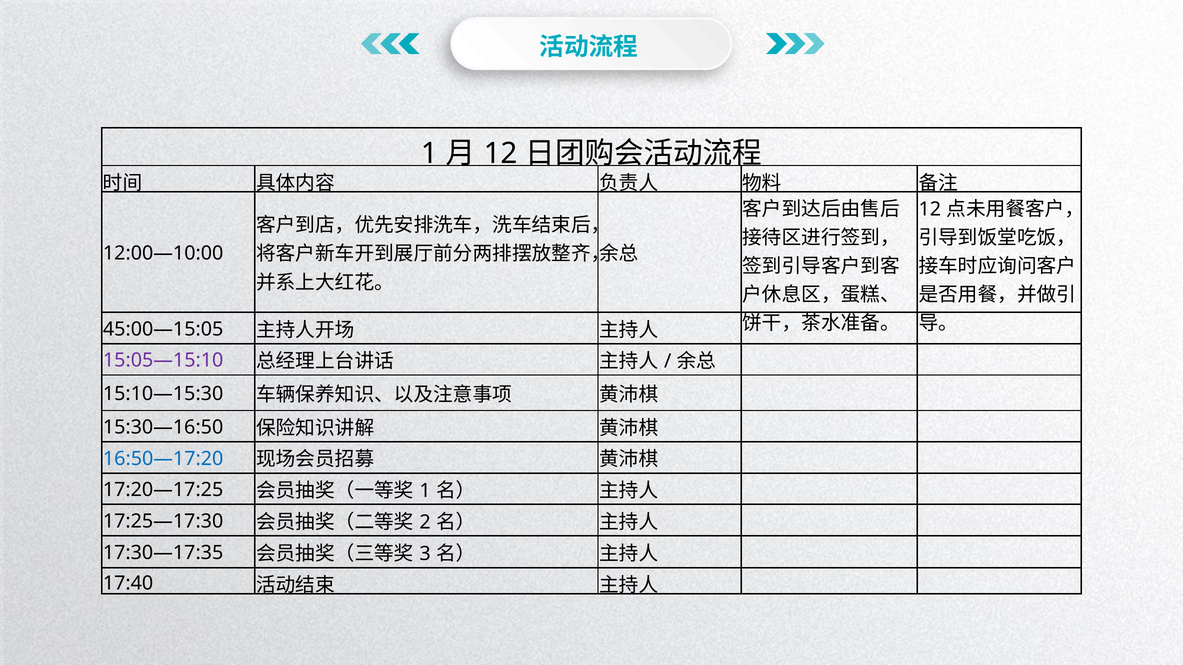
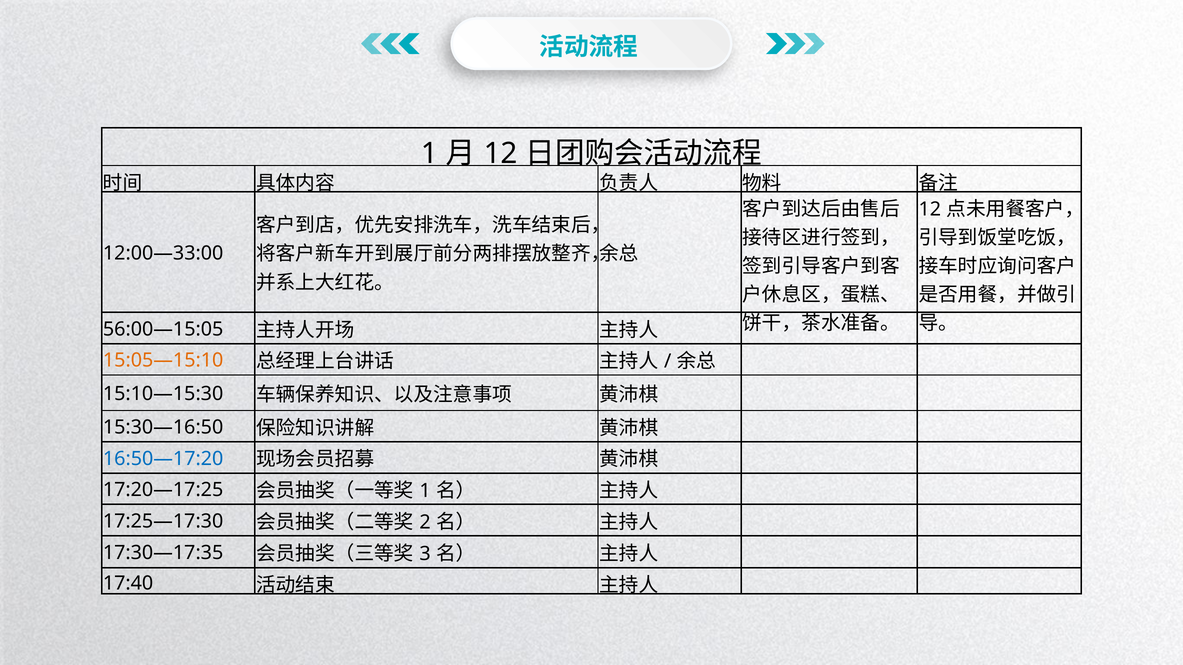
12:00—10:00: 12:00—10:00 -> 12:00—33:00
45:00—15:05: 45:00—15:05 -> 56:00—15:05
15:05—15:10 colour: purple -> orange
